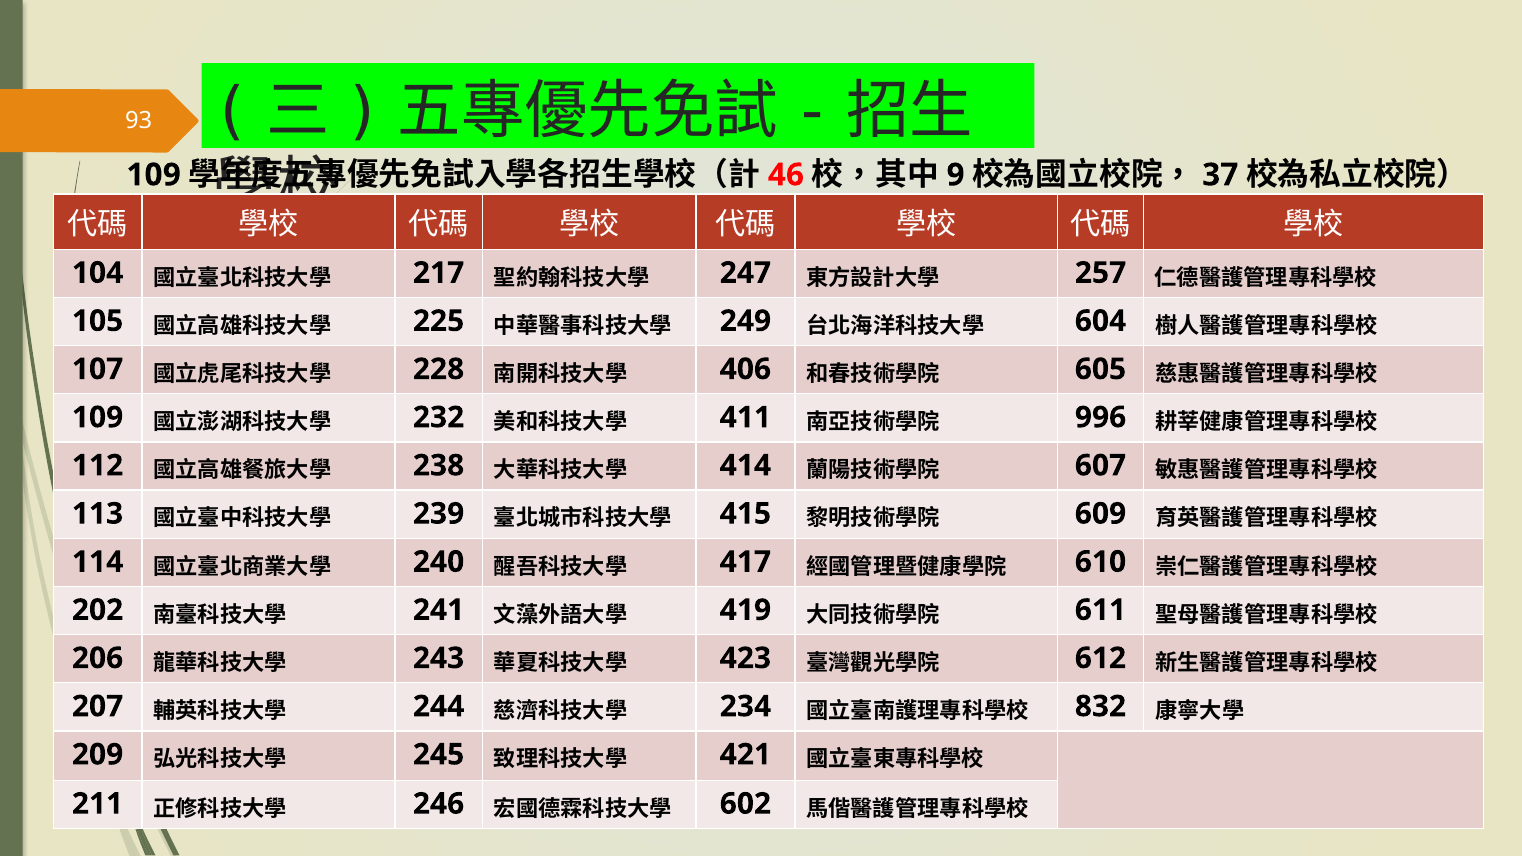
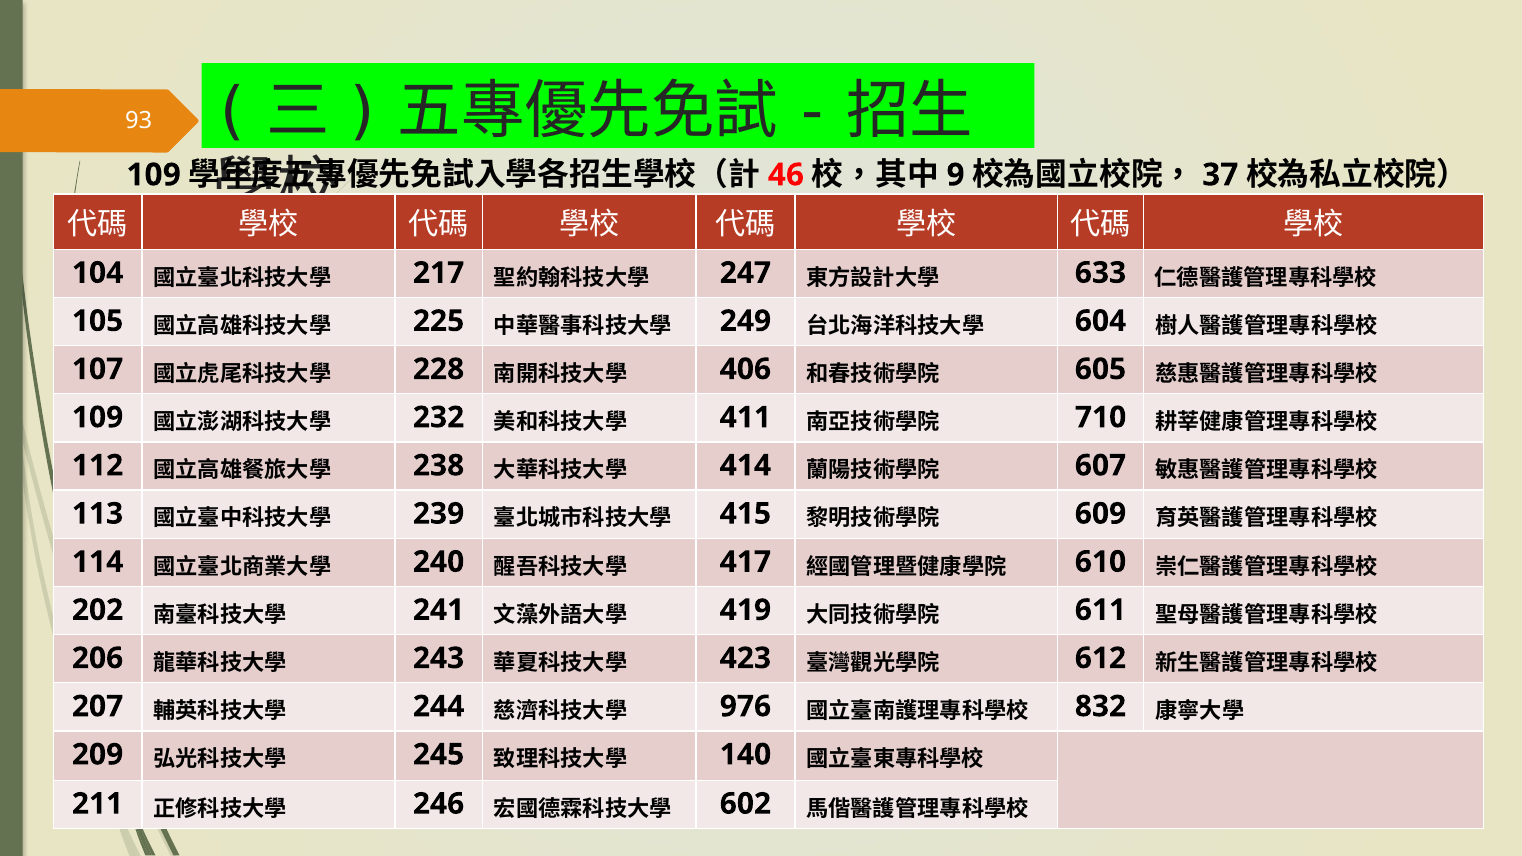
257: 257 -> 633
996: 996 -> 710
234: 234 -> 976
421: 421 -> 140
